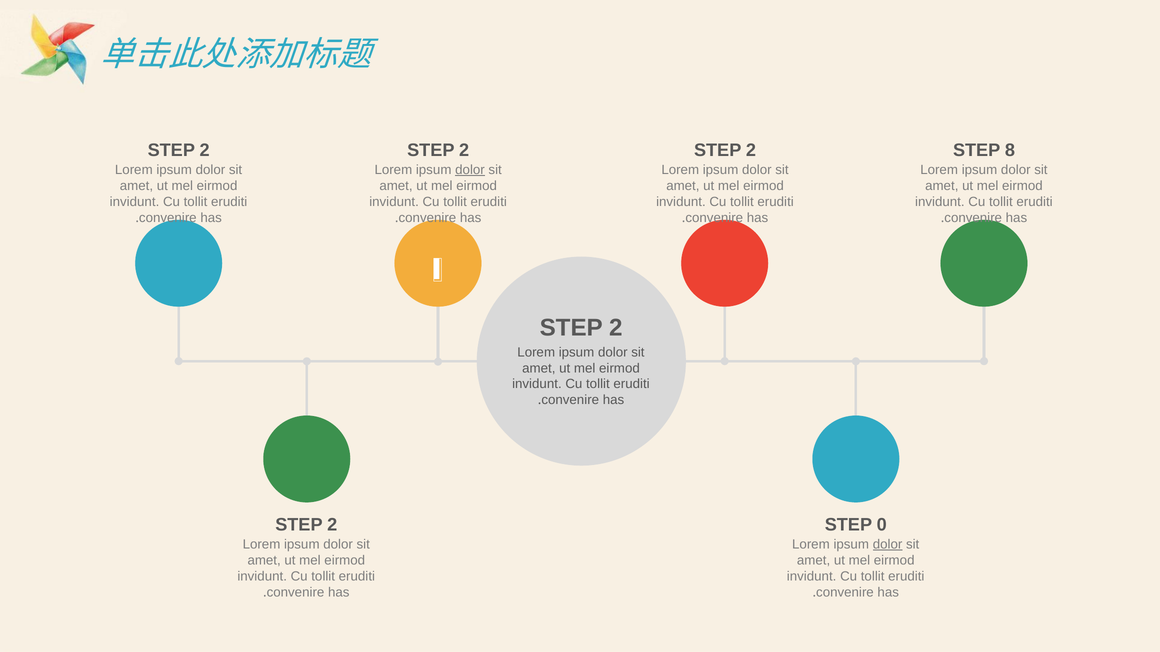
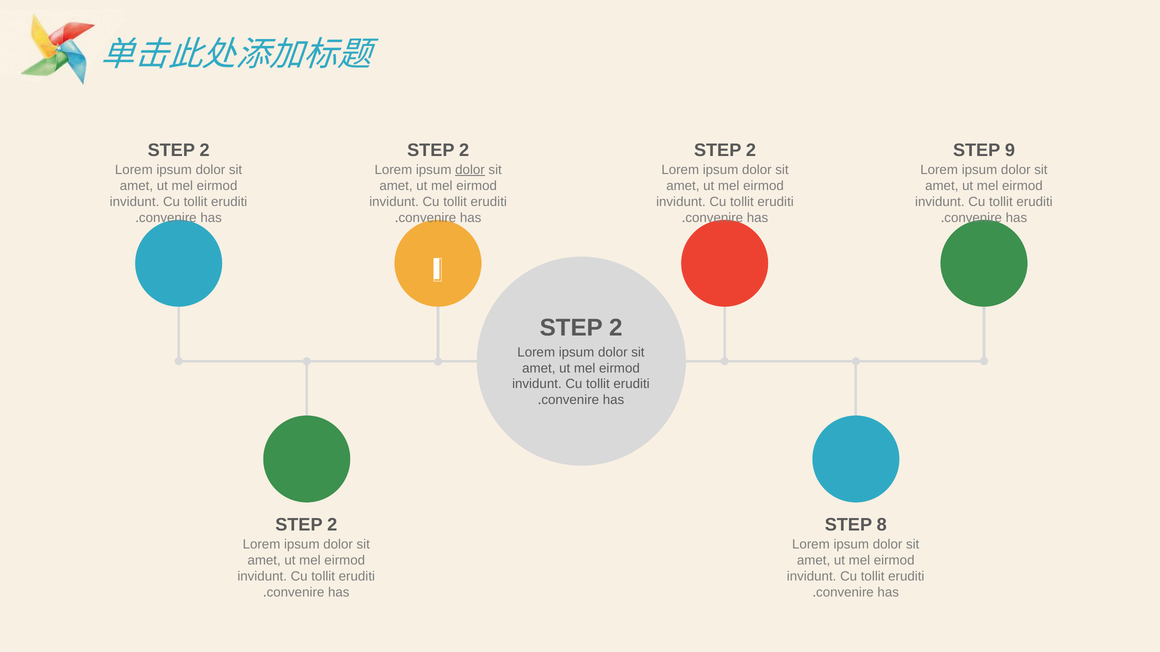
8: 8 -> 9
0: 0 -> 8
dolor at (888, 545) underline: present -> none
